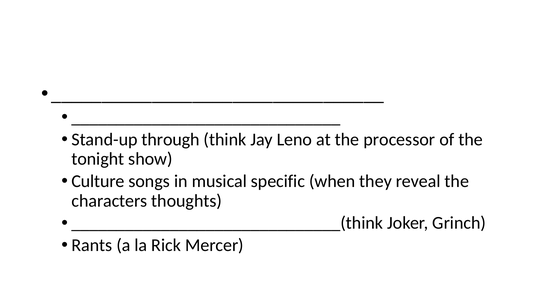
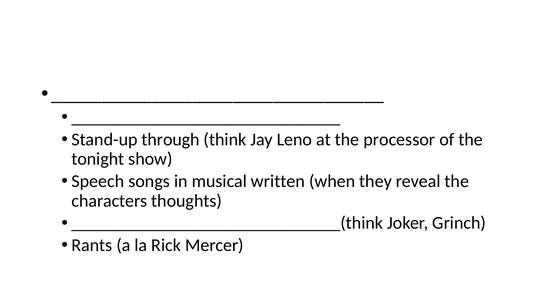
Culture: Culture -> Speech
specific: specific -> written
